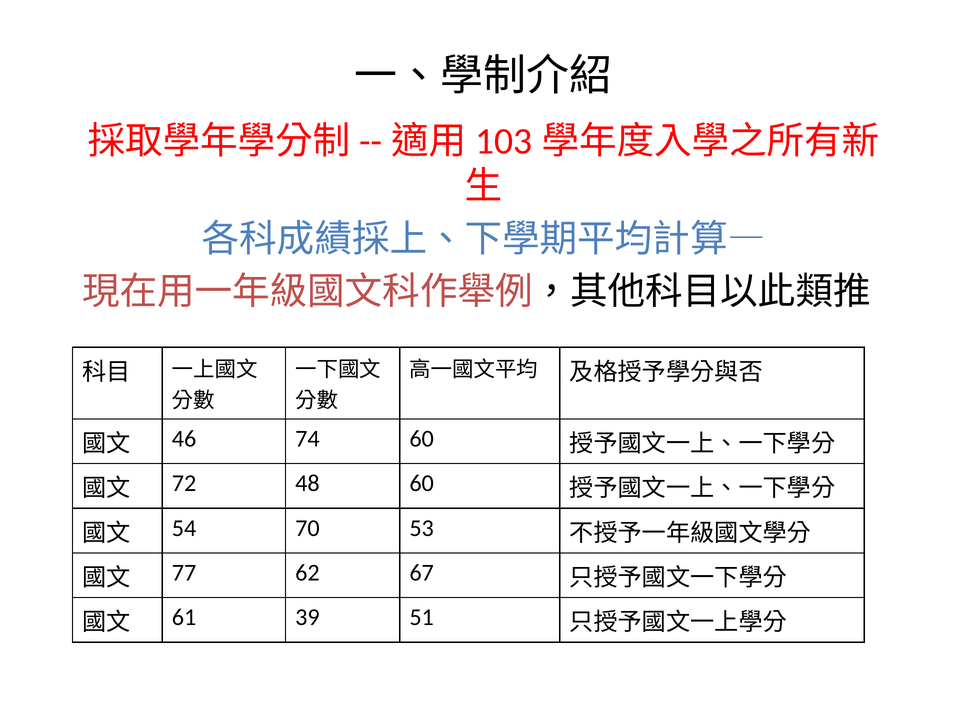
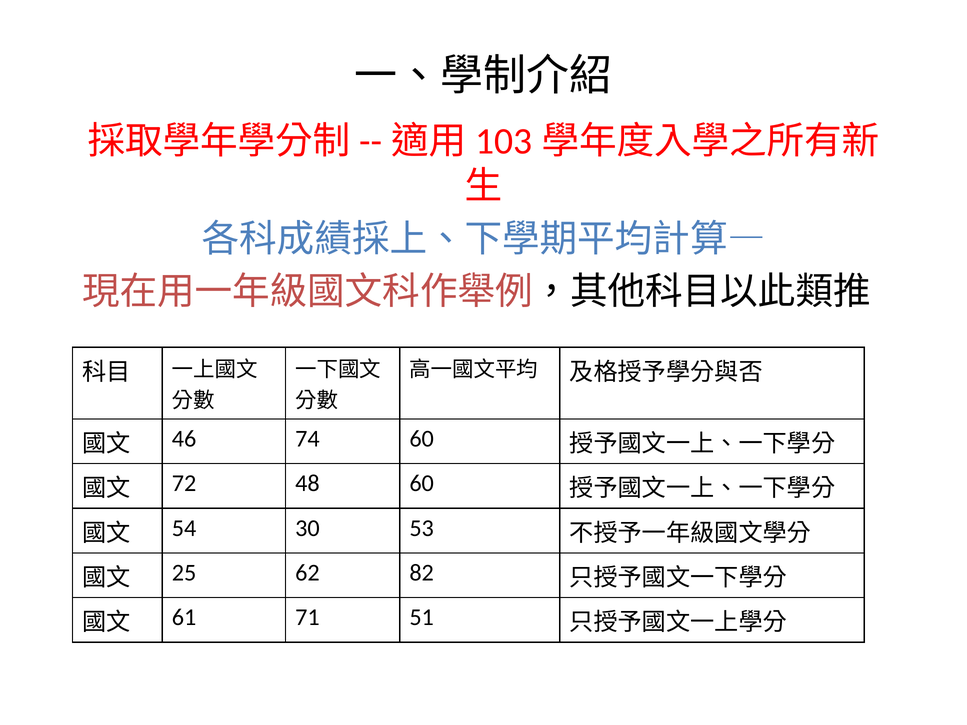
70: 70 -> 30
77: 77 -> 25
67: 67 -> 82
39: 39 -> 71
